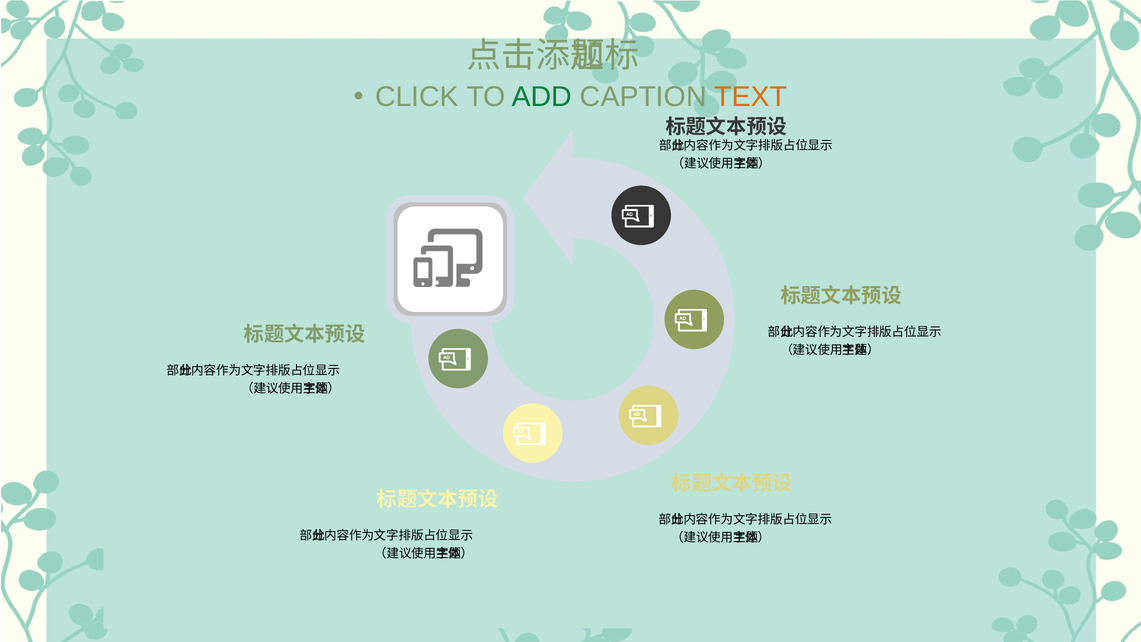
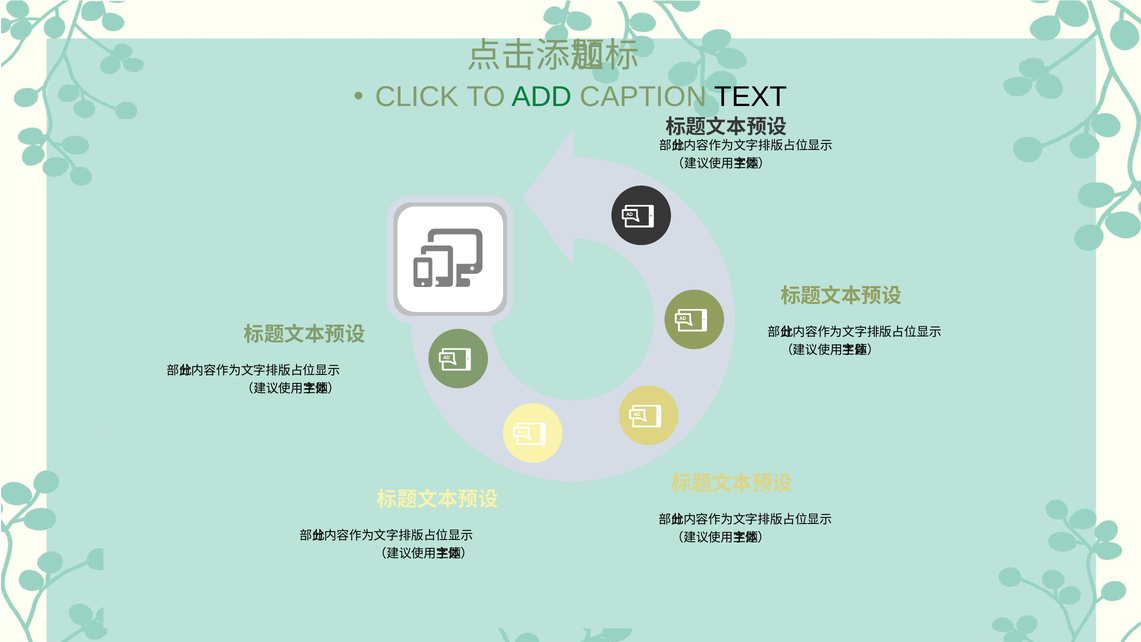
TEXT colour: orange -> black
